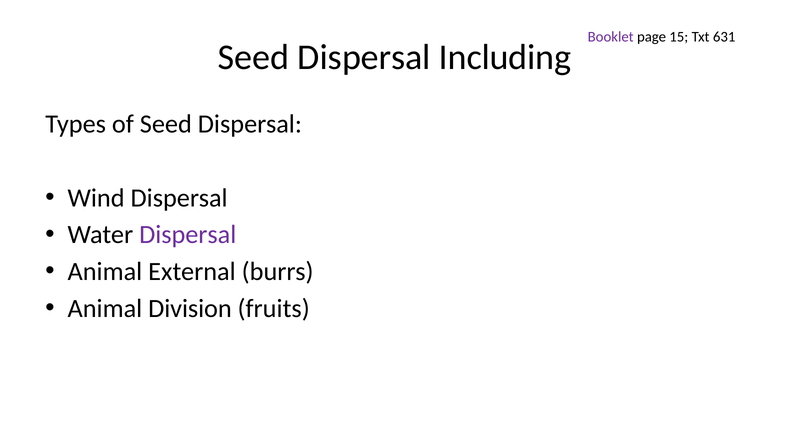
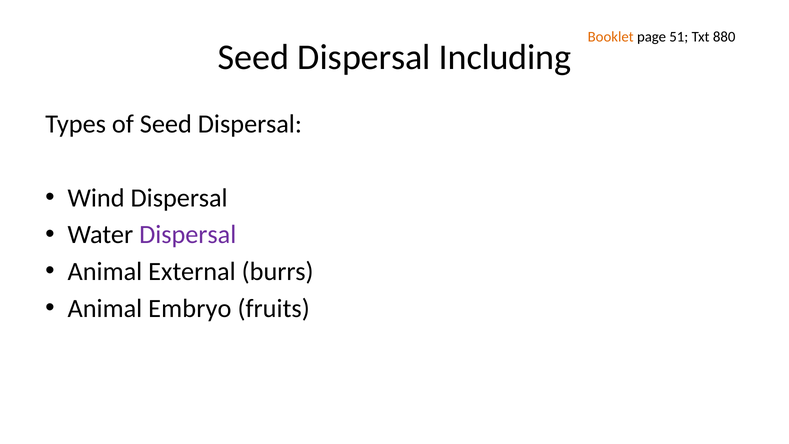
Booklet colour: purple -> orange
15: 15 -> 51
631: 631 -> 880
Division: Division -> Embryo
